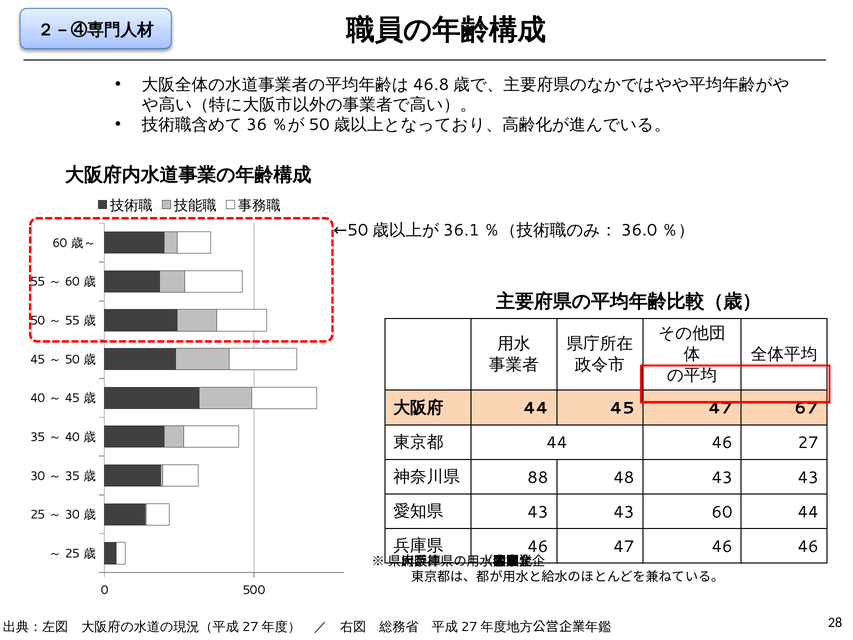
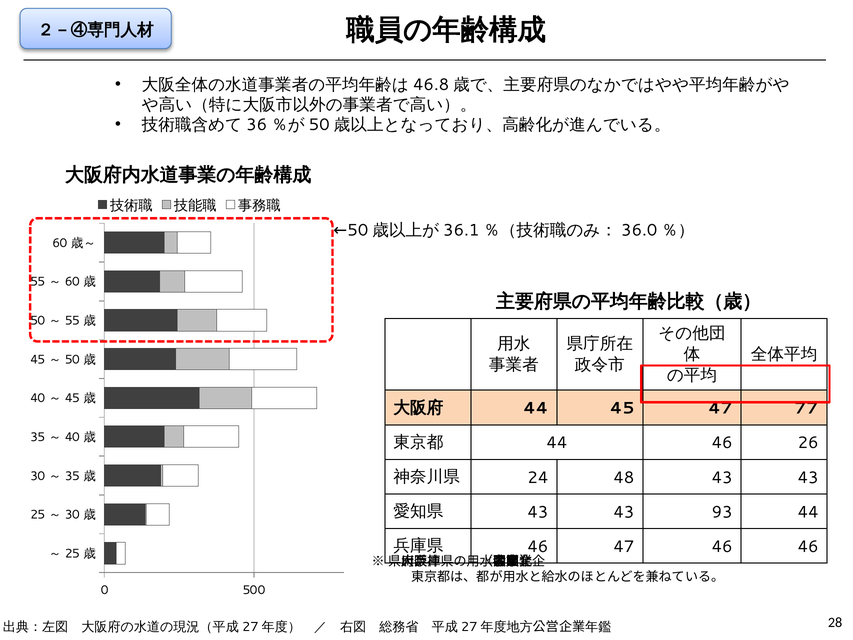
67: 67 -> 77
27: 27 -> 26
88: 88 -> 24
43 60: 60 -> 93
